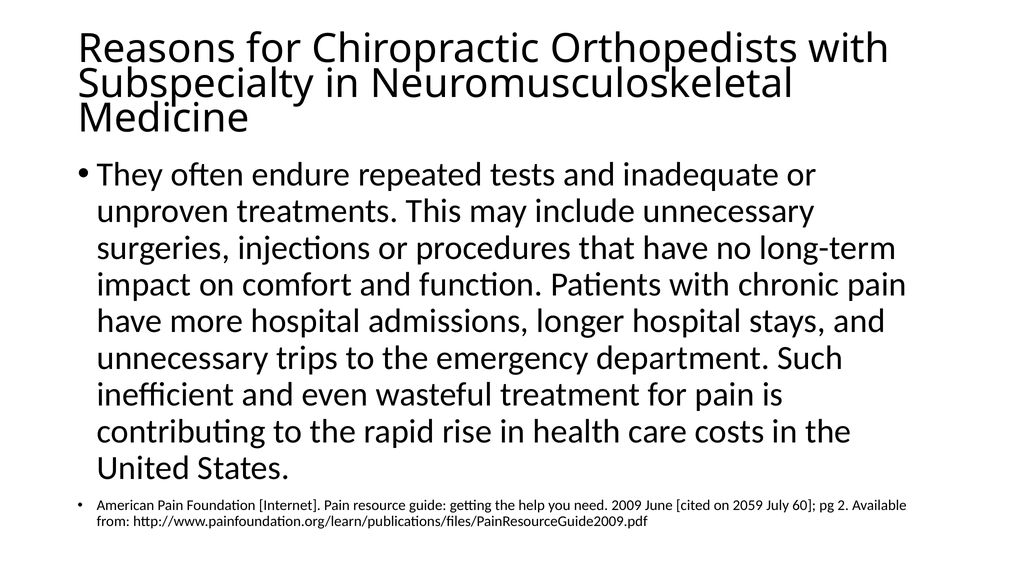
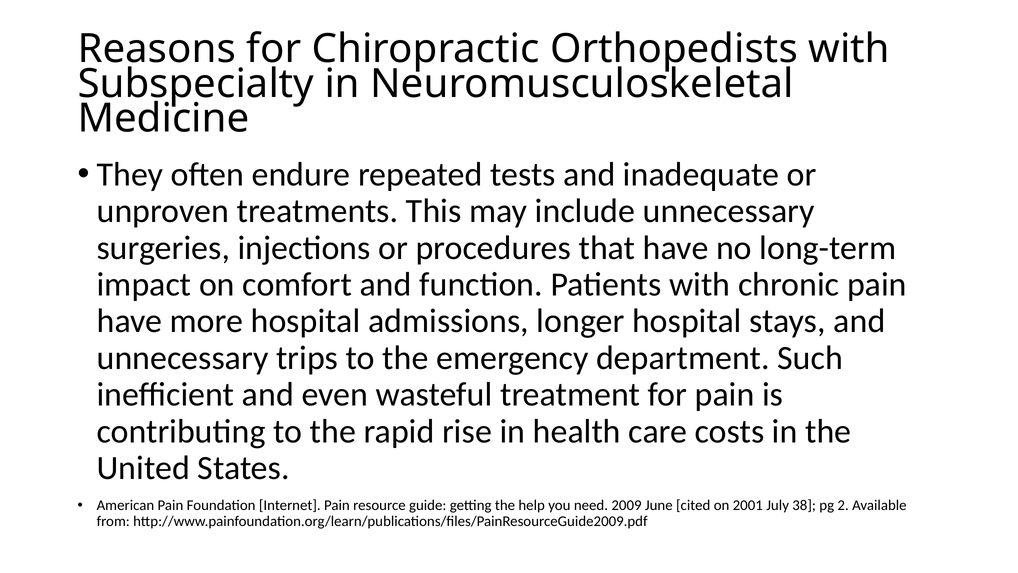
2059: 2059 -> 2001
60: 60 -> 38
